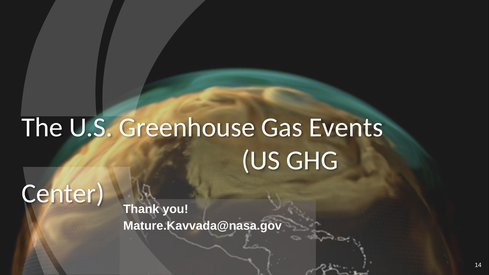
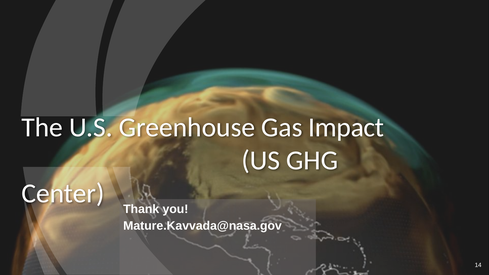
Events: Events -> Impact
